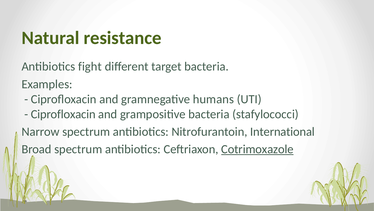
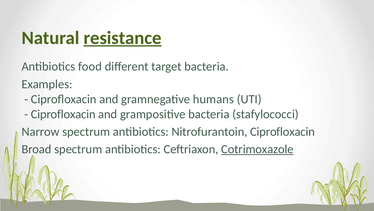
resistance underline: none -> present
fight: fight -> food
Nitrofurantoin International: International -> Ciprofloxacin
